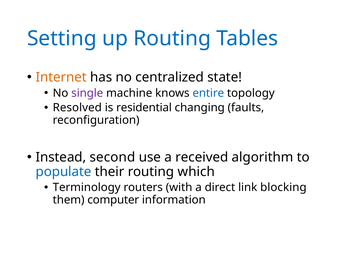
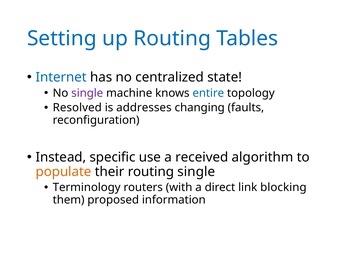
Internet colour: orange -> blue
residential: residential -> addresses
second: second -> specific
populate colour: blue -> orange
routing which: which -> single
computer: computer -> proposed
